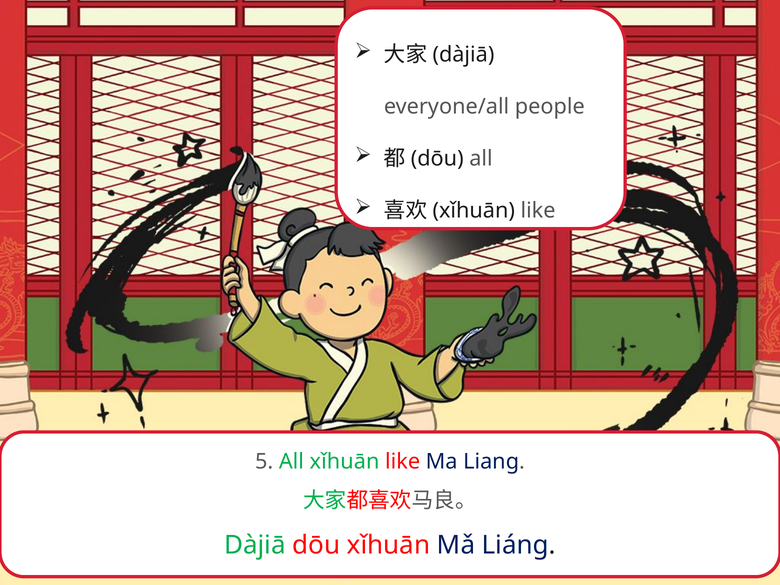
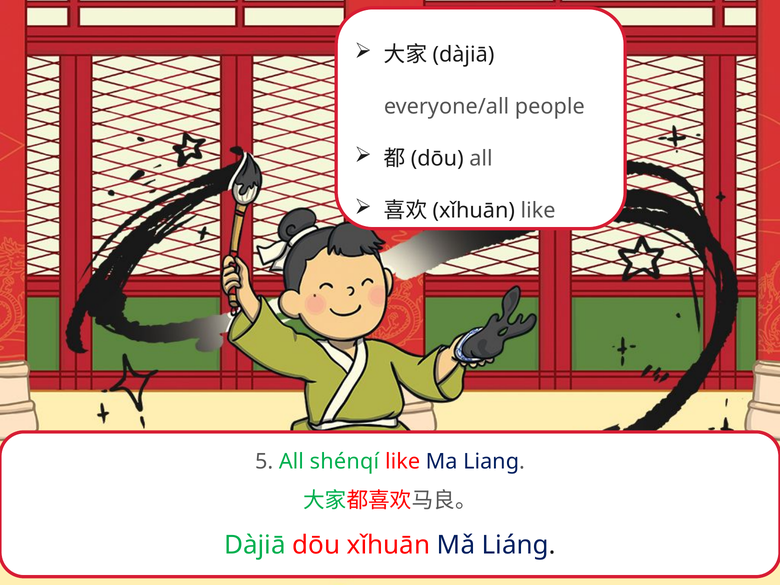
All xǐhuān: xǐhuān -> shénqí
